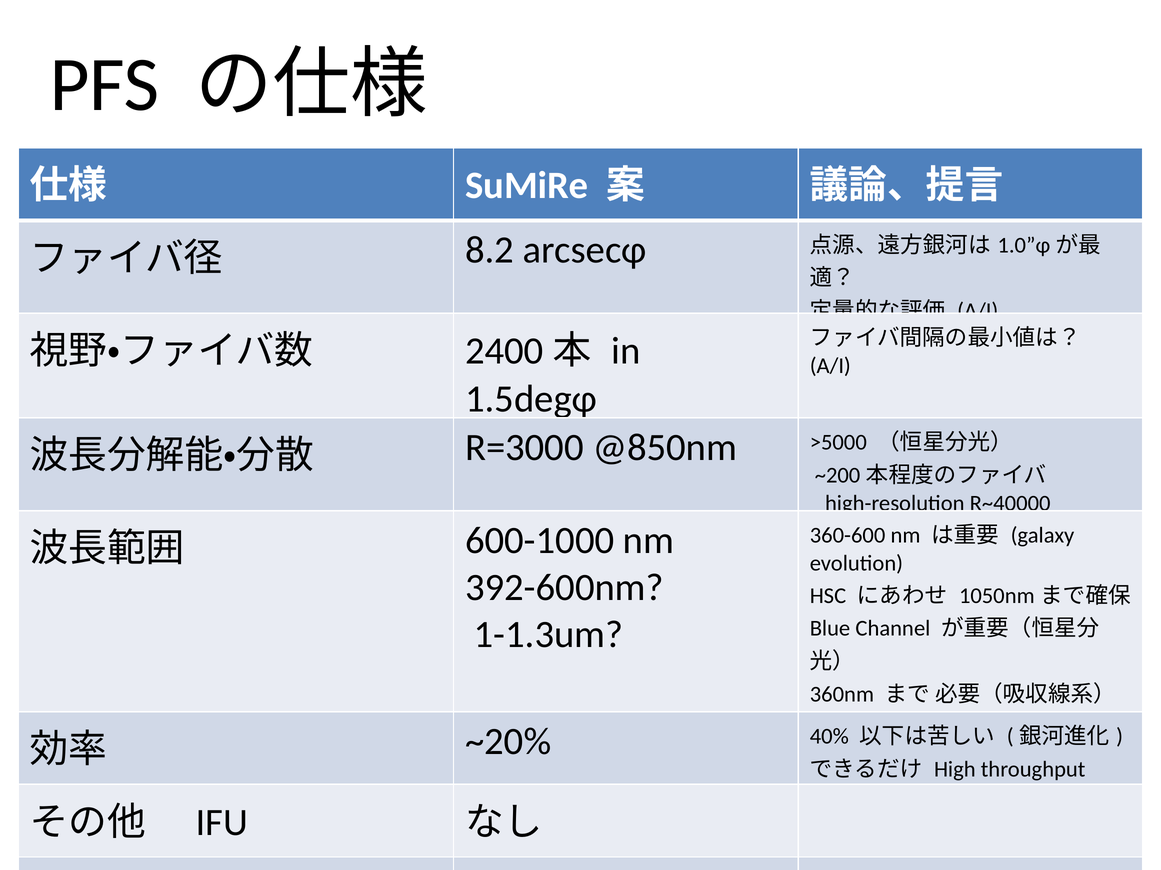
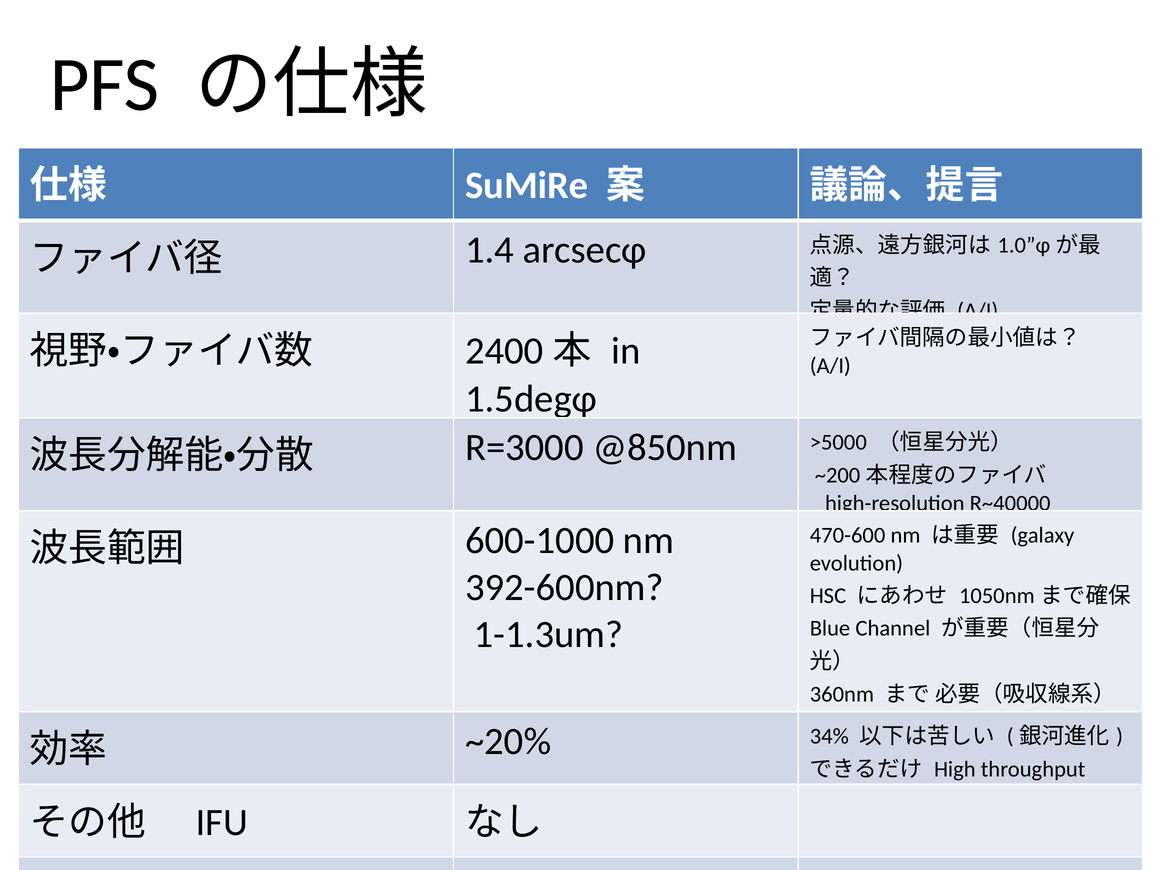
8.2: 8.2 -> 1.4
360-600: 360-600 -> 470-600
40%: 40% -> 34%
